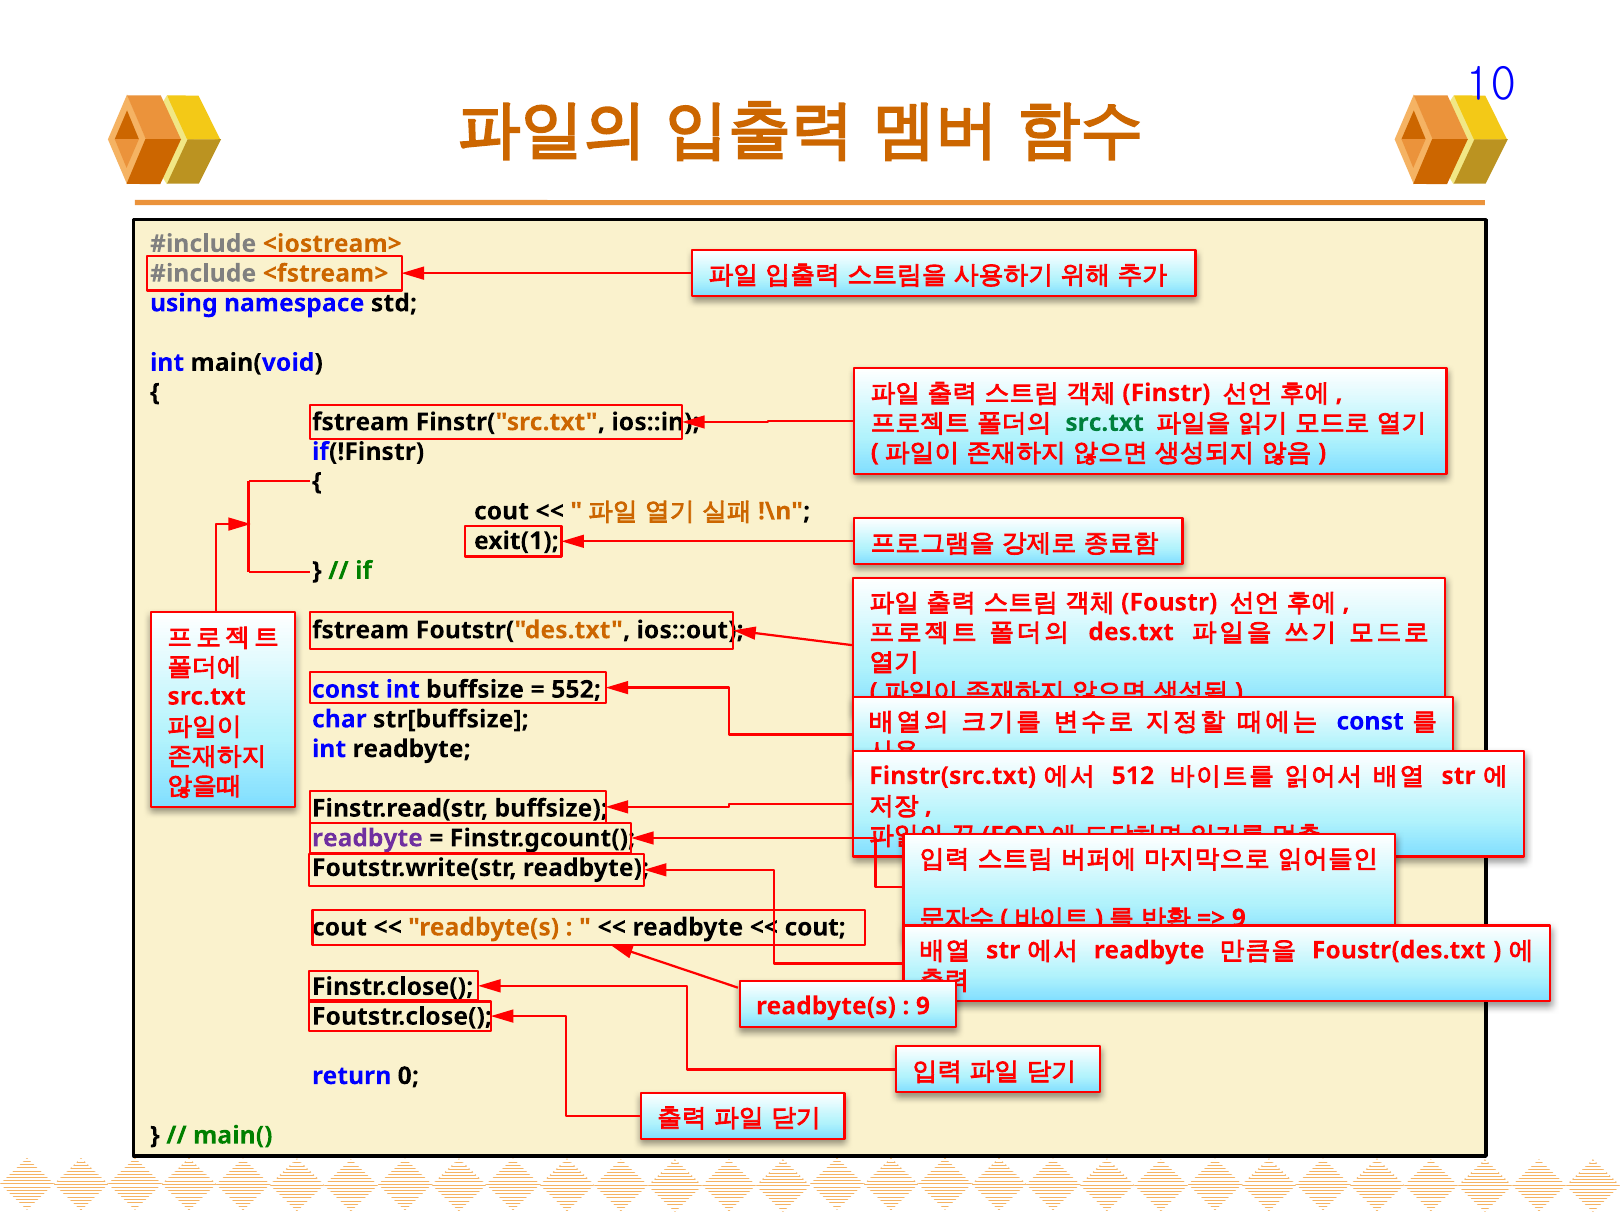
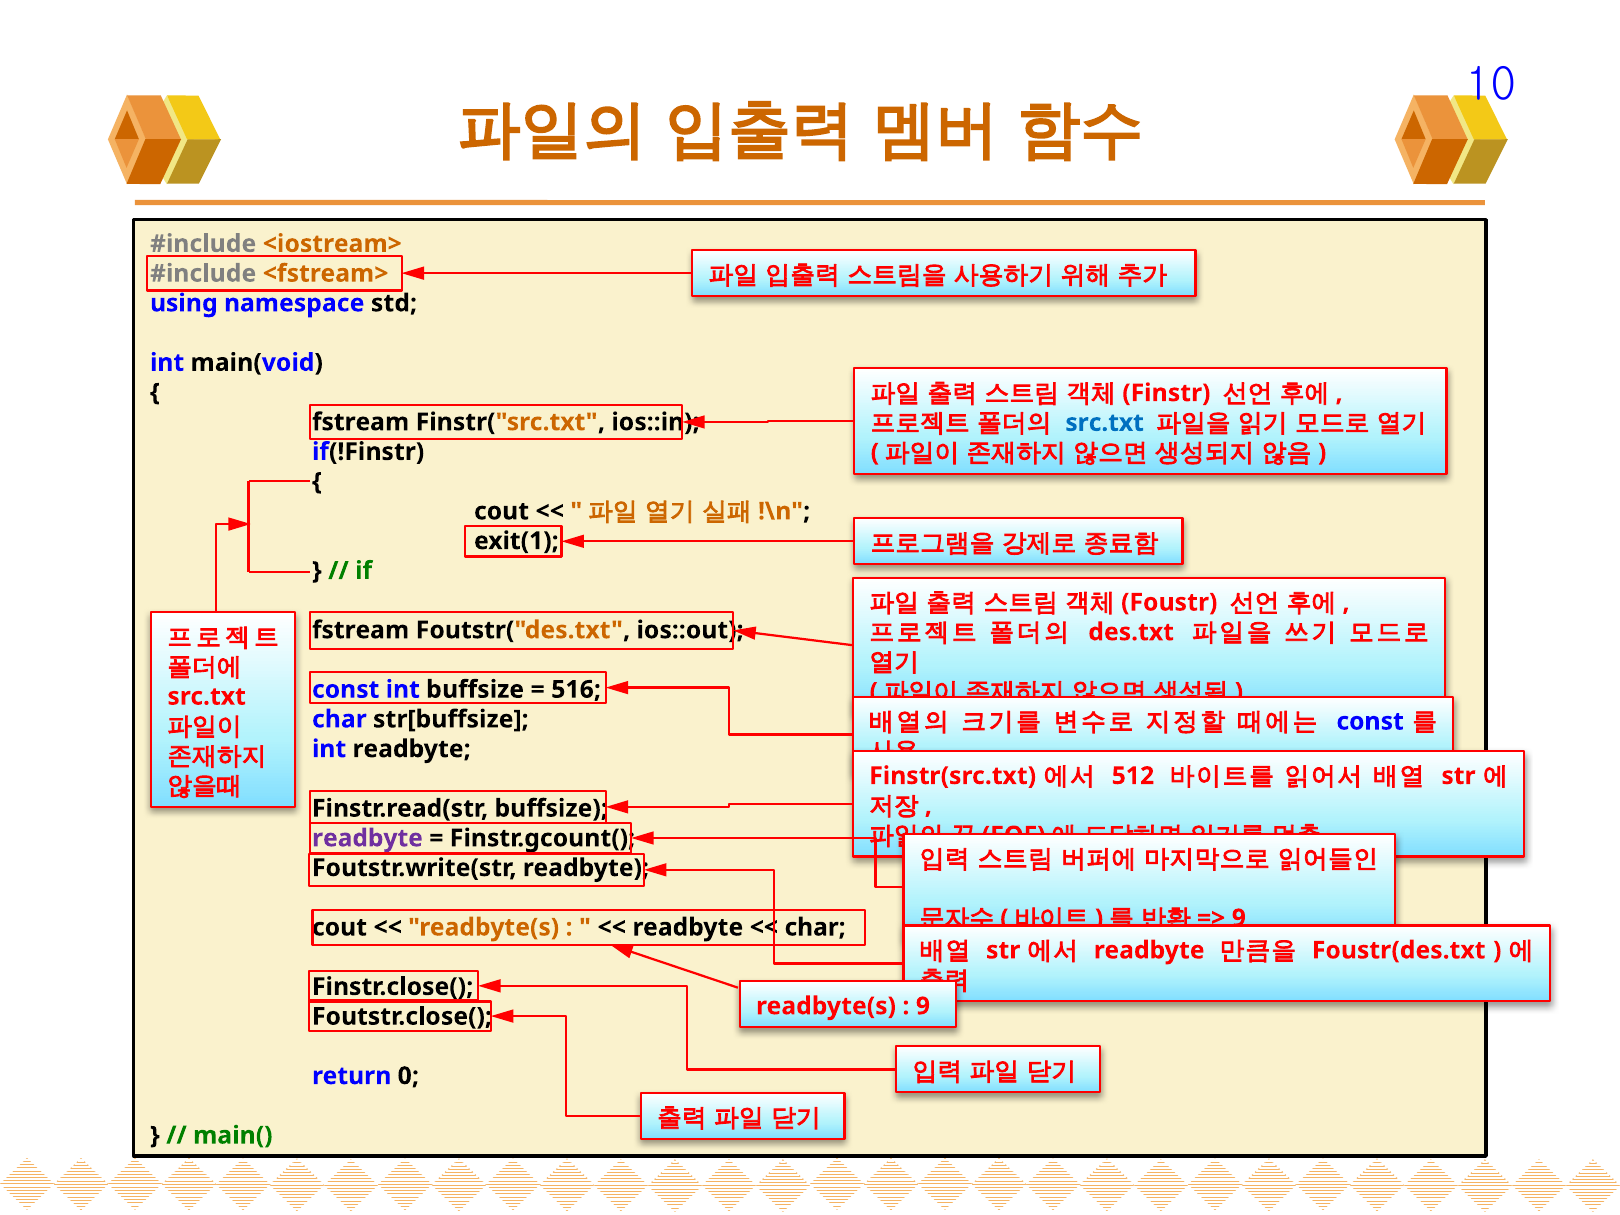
src.txt at (1105, 423) colour: green -> blue
552: 552 -> 516
cout at (815, 927): cout -> char
